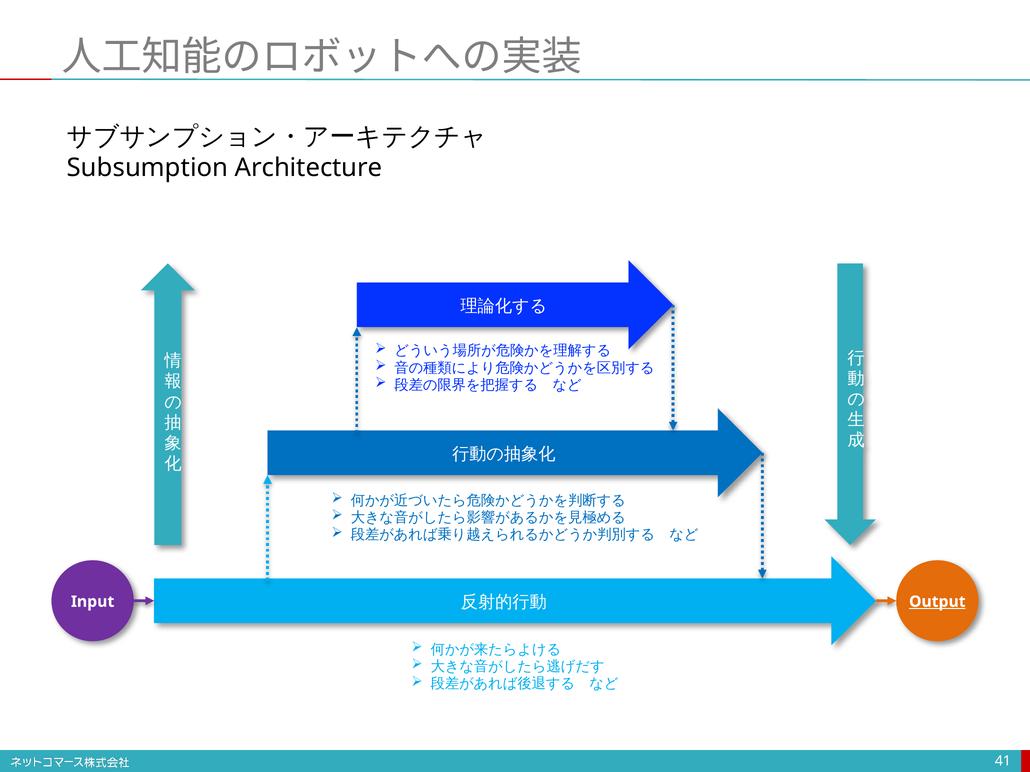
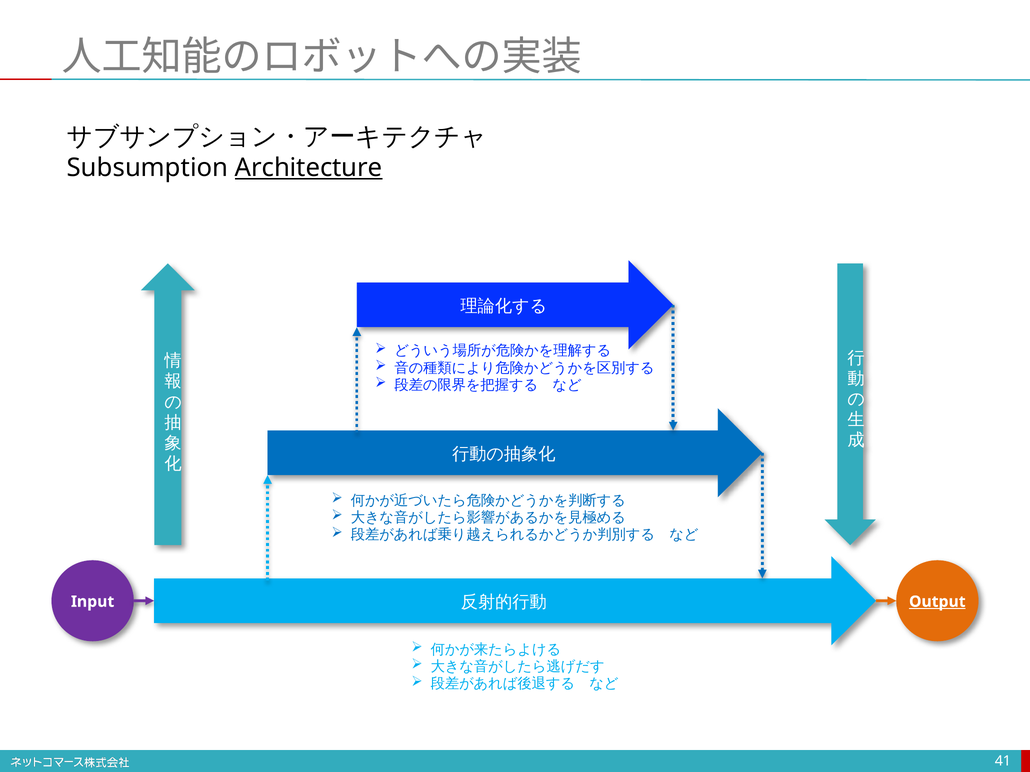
Architecture underline: none -> present
